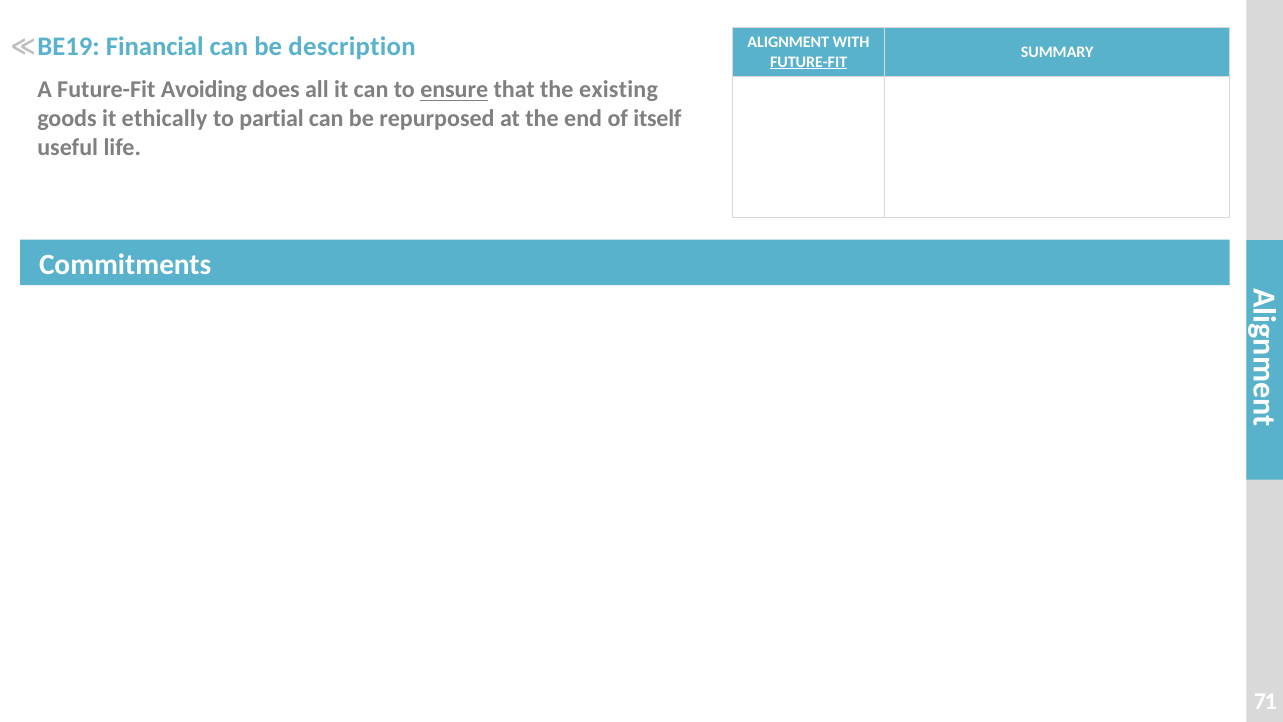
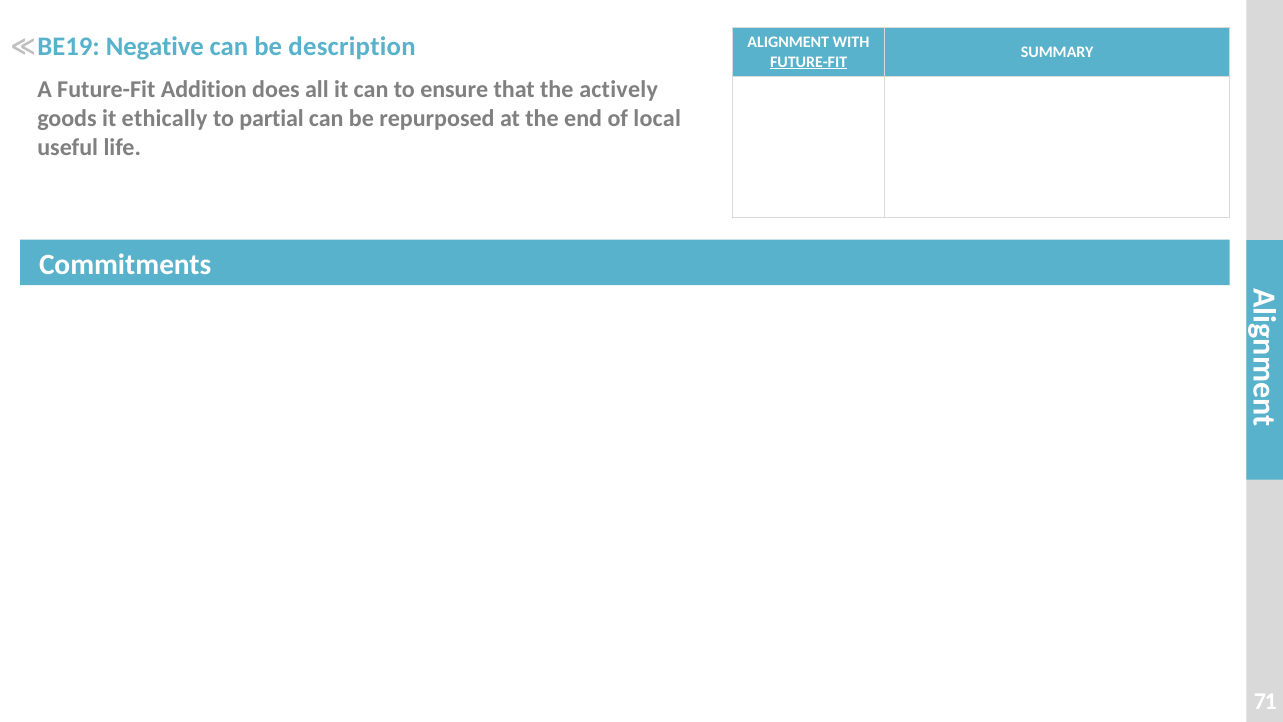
Financial: Financial -> Negative
Avoiding: Avoiding -> Addition
ensure underline: present -> none
existing: existing -> actively
itself: itself -> local
